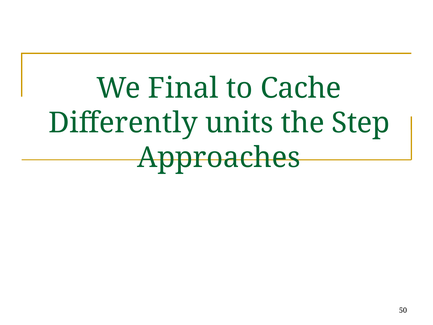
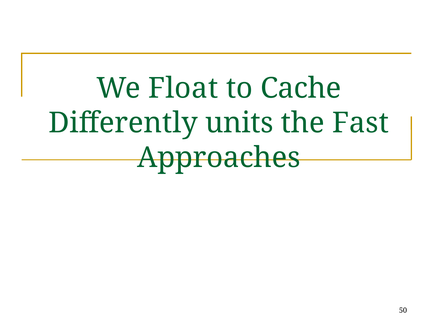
Final: Final -> Float
Step: Step -> Fast
